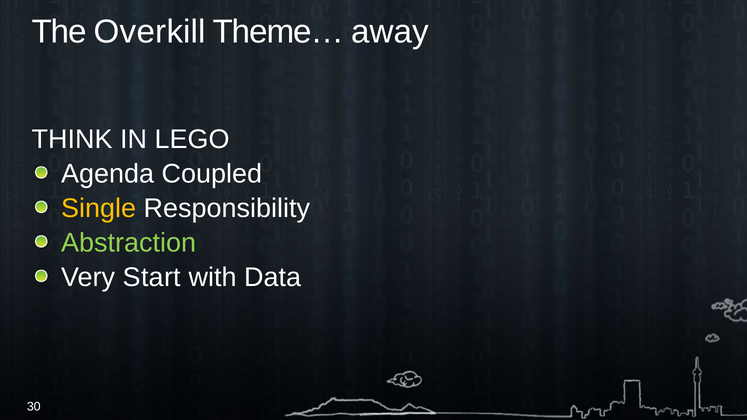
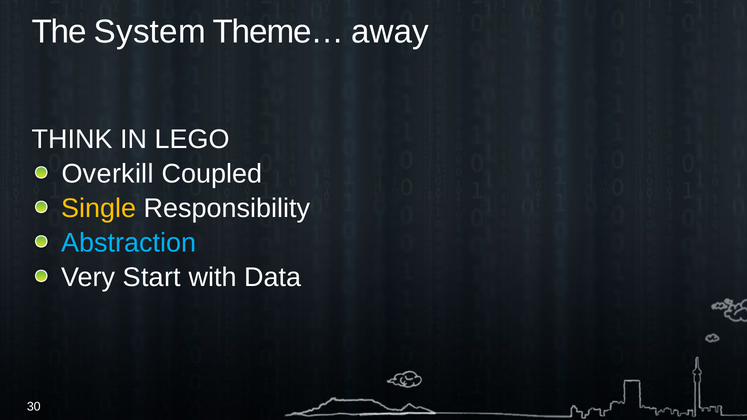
Overkill: Overkill -> System
Agenda: Agenda -> Overkill
Abstraction colour: light green -> light blue
